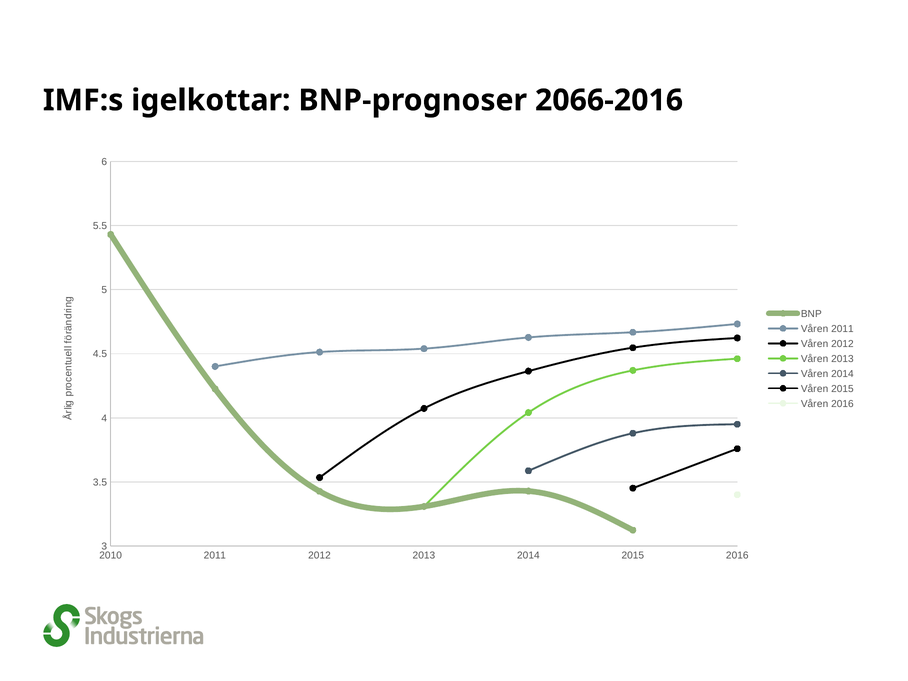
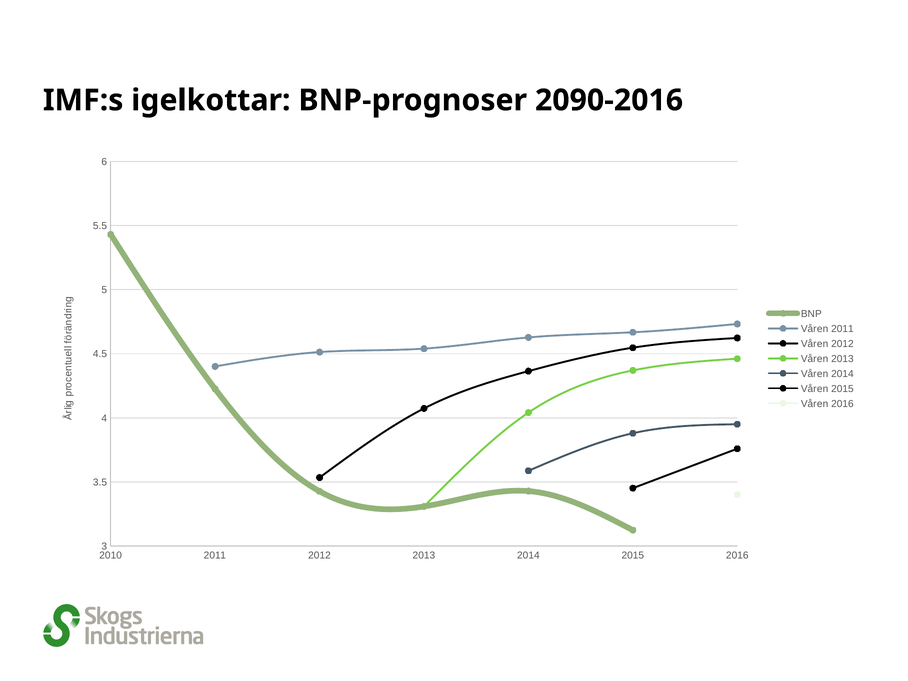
2066-2016: 2066-2016 -> 2090-2016
